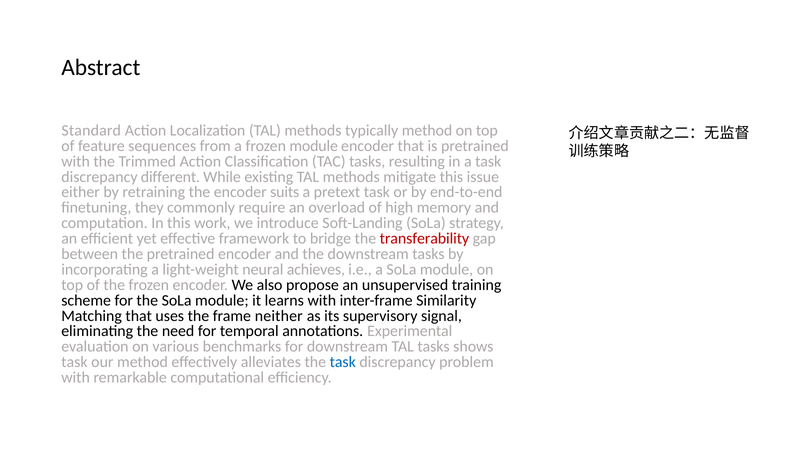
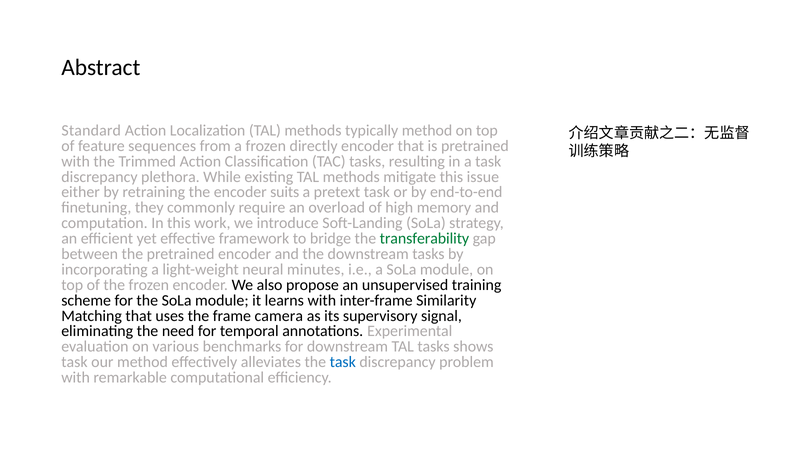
frozen module: module -> directly
different: different -> plethora
transferability colour: red -> green
achieves: achieves -> minutes
neither: neither -> camera
